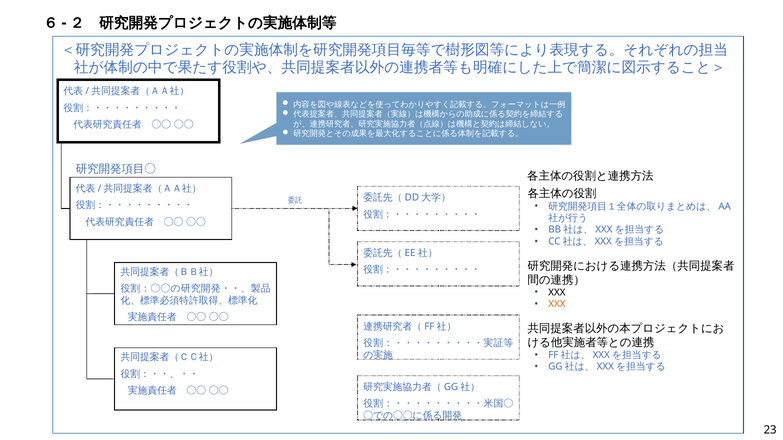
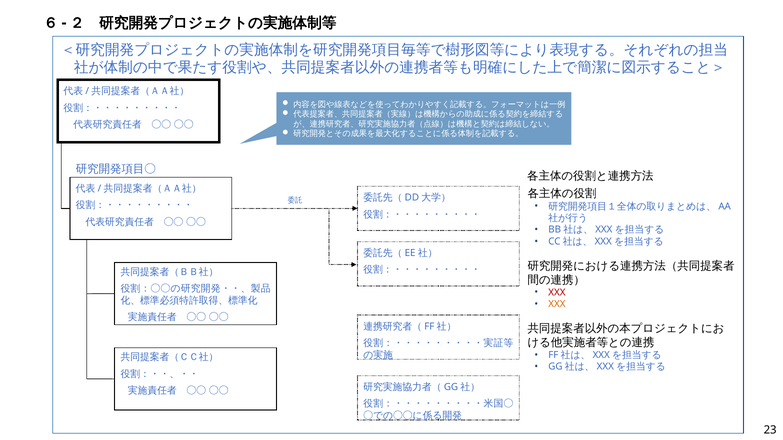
XXX at (557, 293) colour: black -> red
